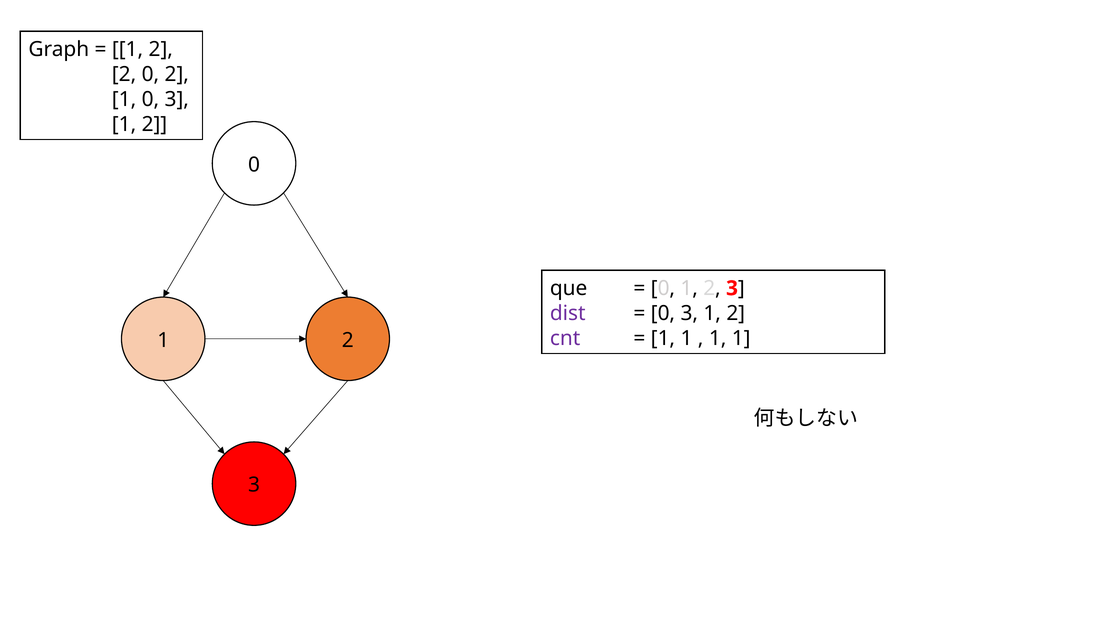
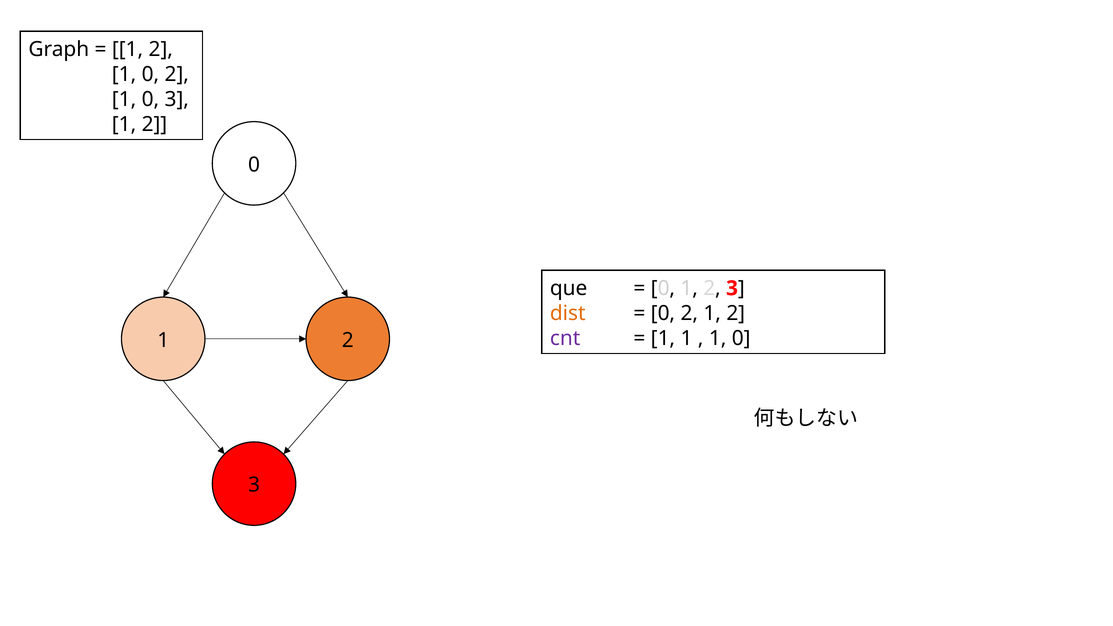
2 at (124, 74): 2 -> 1
dist colour: purple -> orange
3 at (689, 313): 3 -> 2
1 at (741, 338): 1 -> 0
